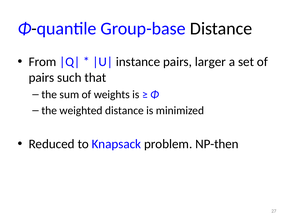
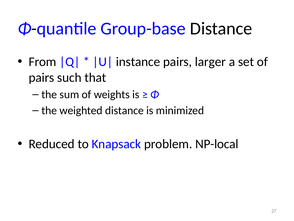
NP-then: NP-then -> NP-local
